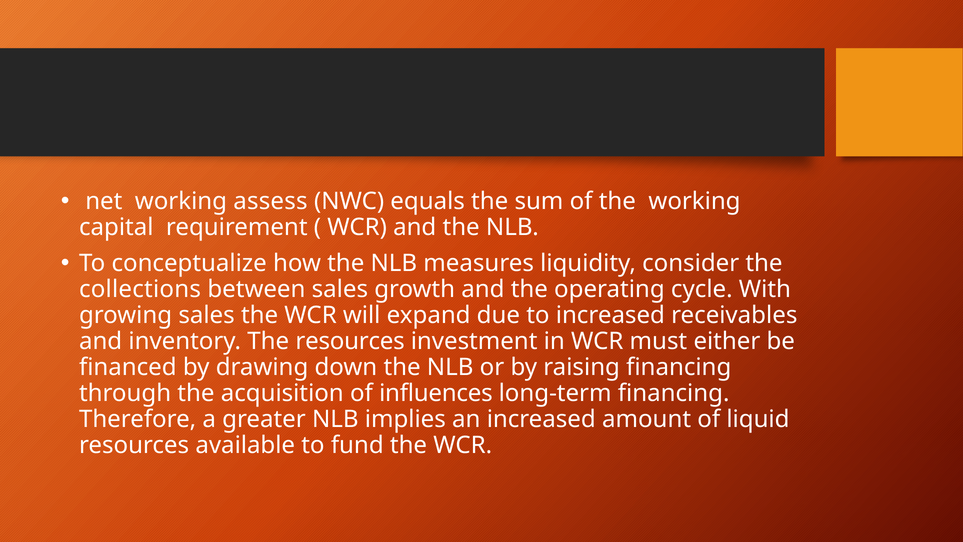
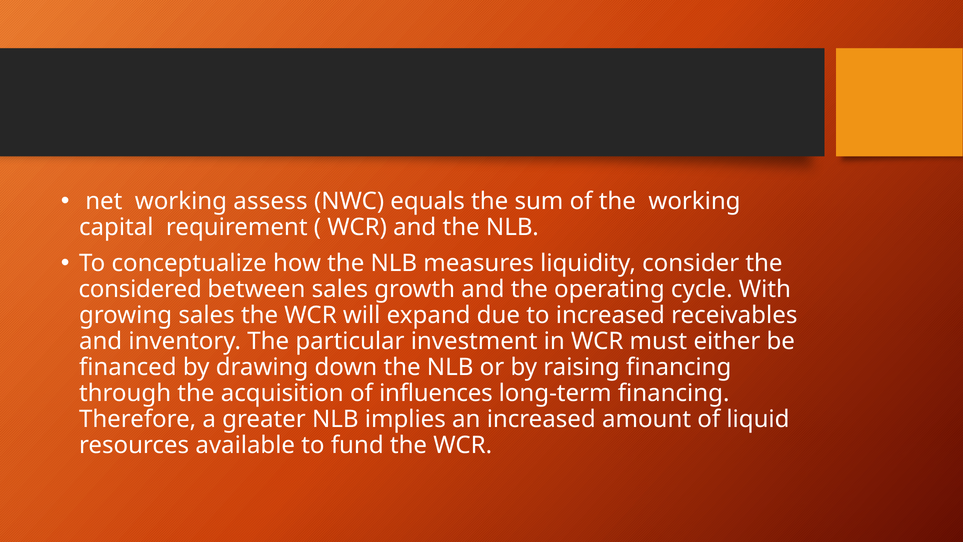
collections: collections -> considered
The resources: resources -> particular
